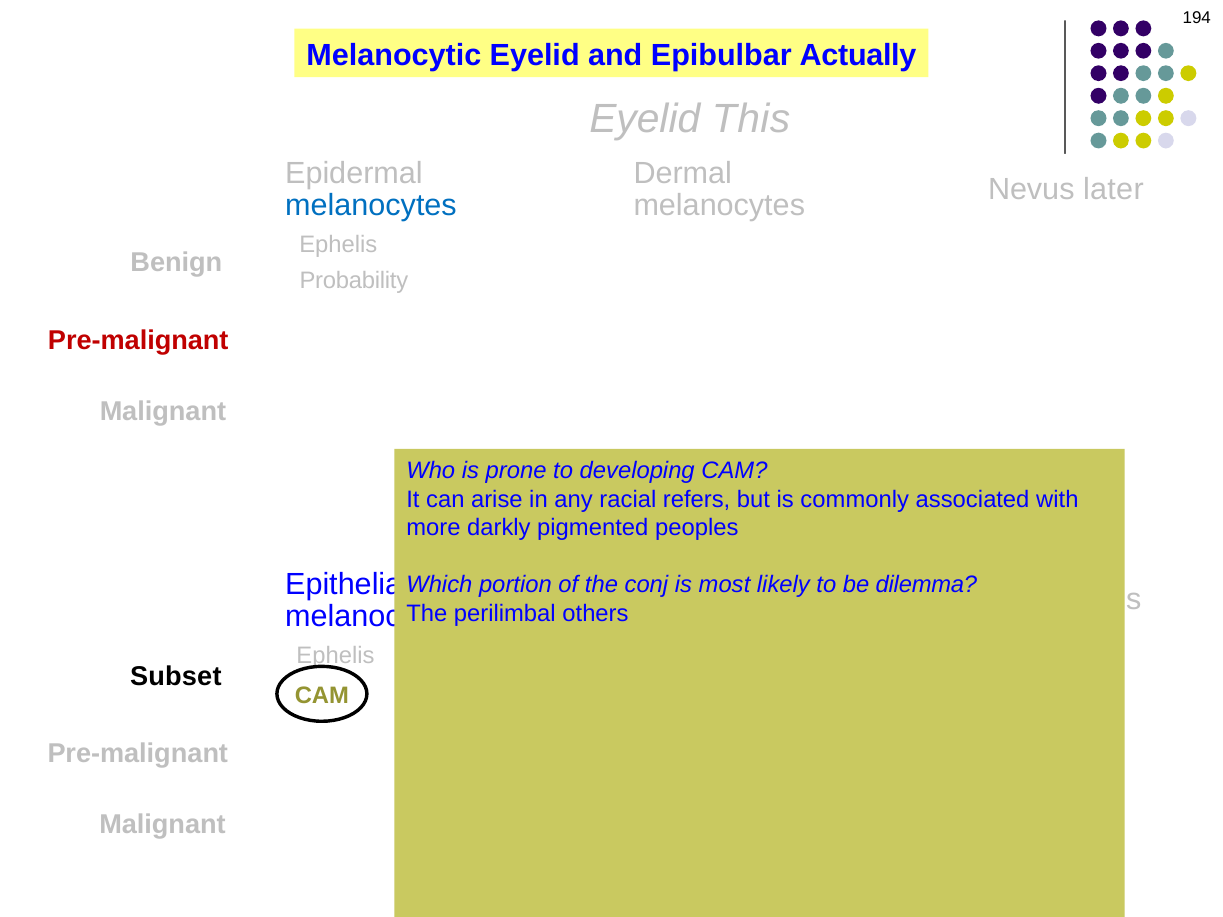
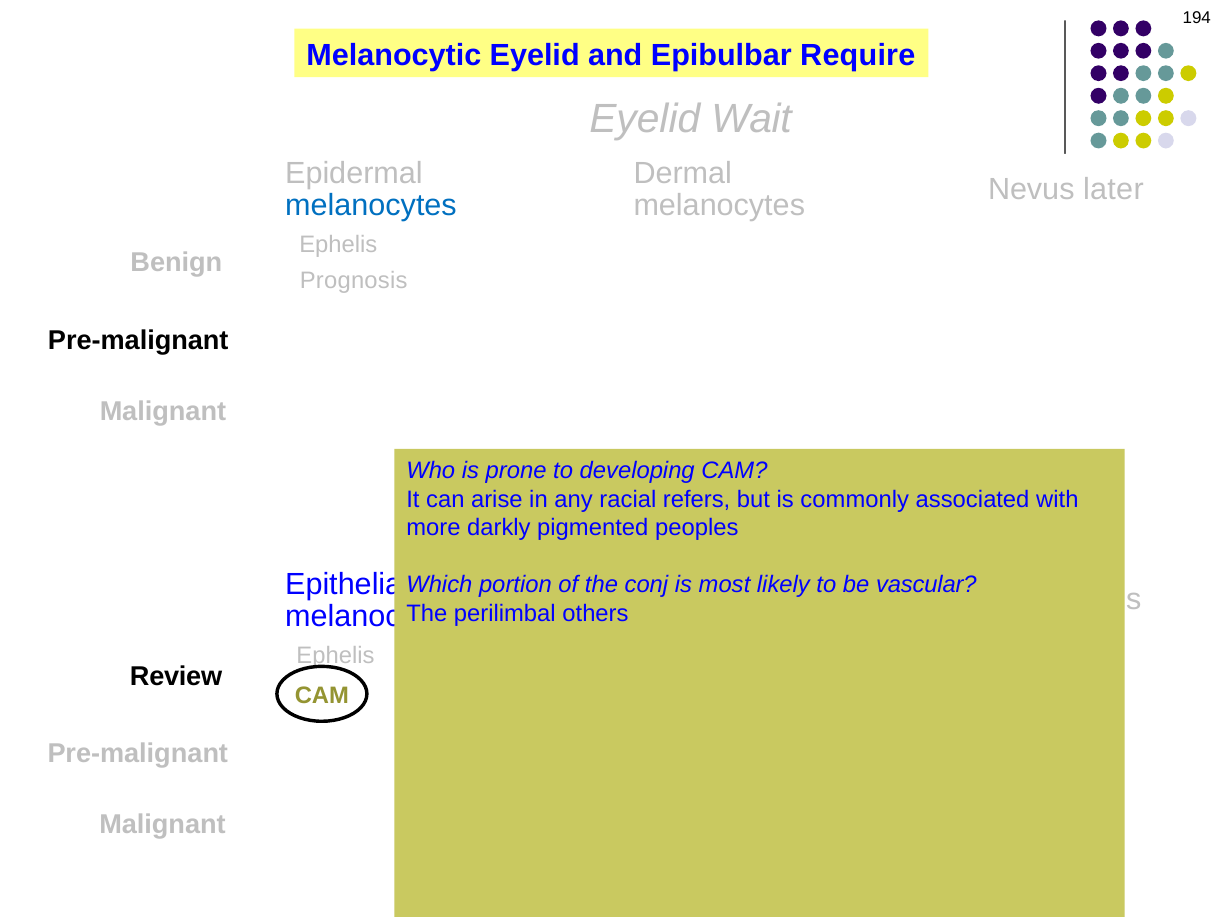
Actually: Actually -> Require
This: This -> Wait
Probability: Probability -> Prognosis
Pre-malignant at (138, 340) colour: red -> black
dilemma: dilemma -> vascular
Subset: Subset -> Review
